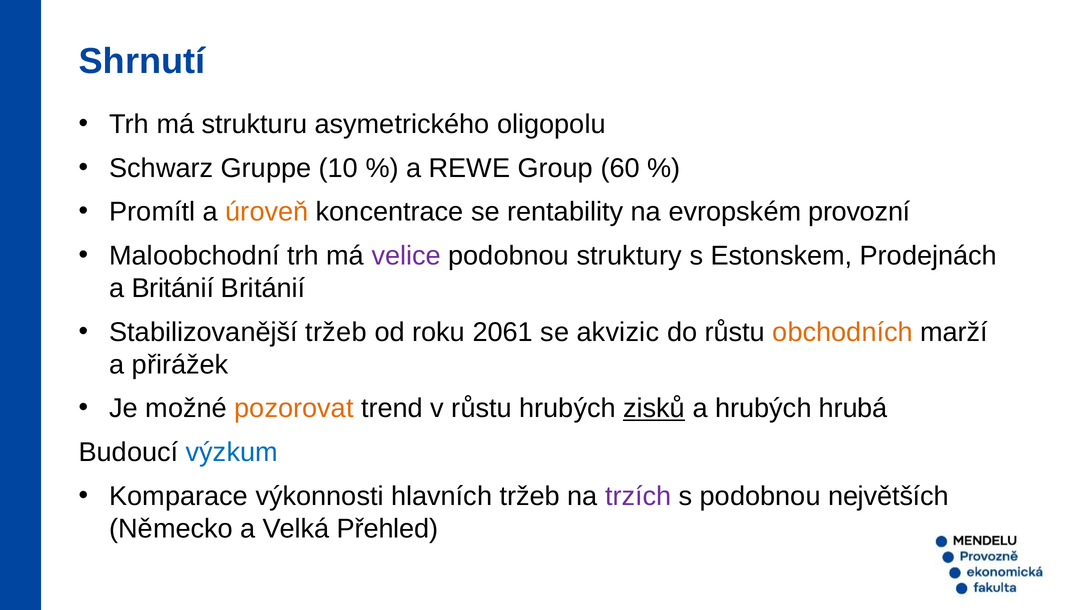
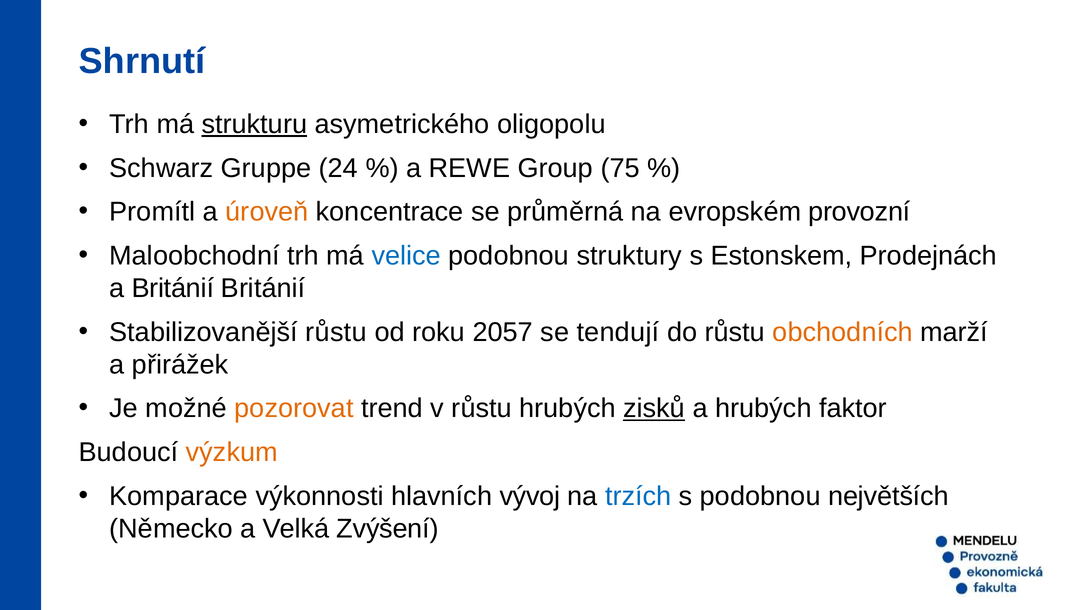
strukturu underline: none -> present
10: 10 -> 24
60: 60 -> 75
rentability: rentability -> průměrná
velice colour: purple -> blue
Stabilizovanější tržeb: tržeb -> růstu
2061: 2061 -> 2057
akvizic: akvizic -> tendují
hrubá: hrubá -> faktor
výzkum colour: blue -> orange
hlavních tržeb: tržeb -> vývoj
trzích colour: purple -> blue
Přehled: Přehled -> Zvýšení
